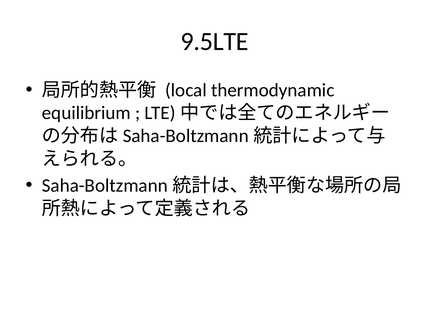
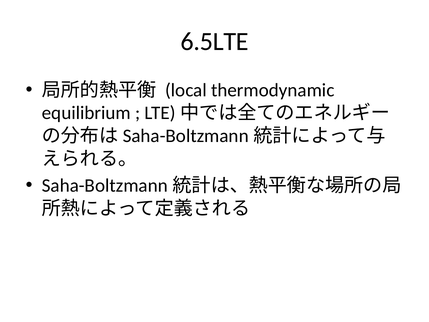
9.5LTE: 9.5LTE -> 6.5LTE
